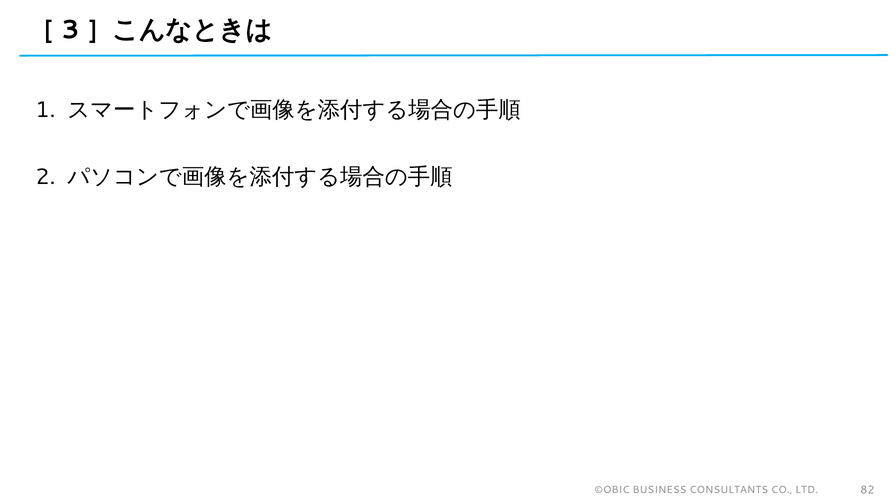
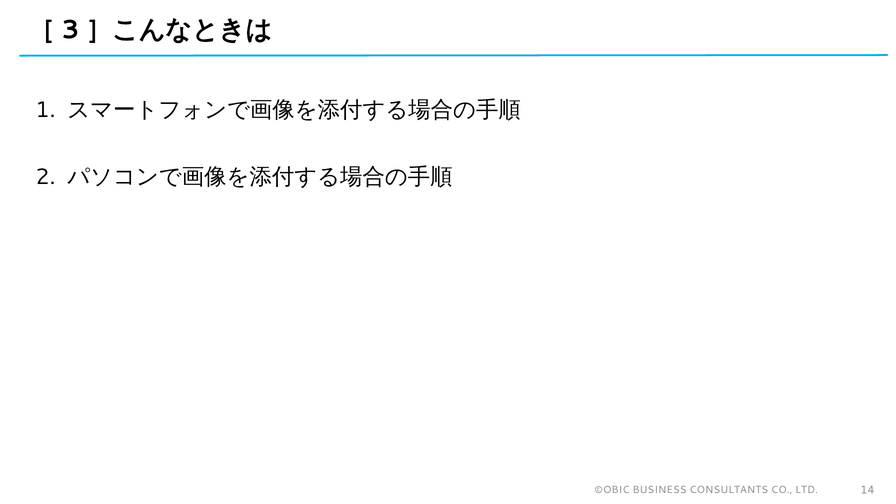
82: 82 -> 14
